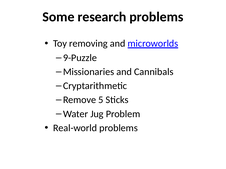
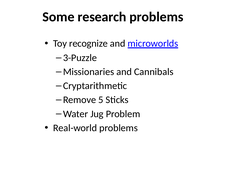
removing: removing -> recognize
9-Puzzle: 9-Puzzle -> 3-Puzzle
